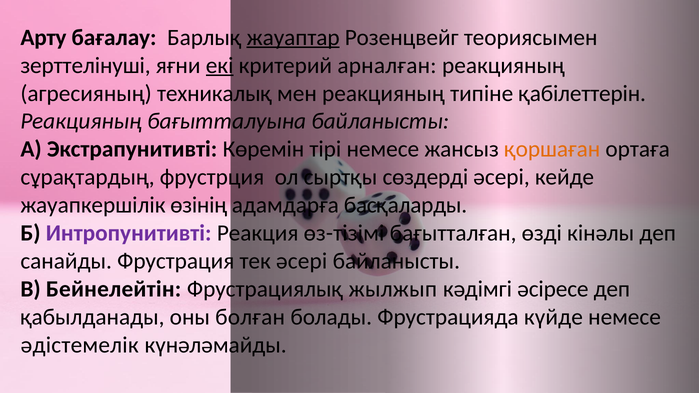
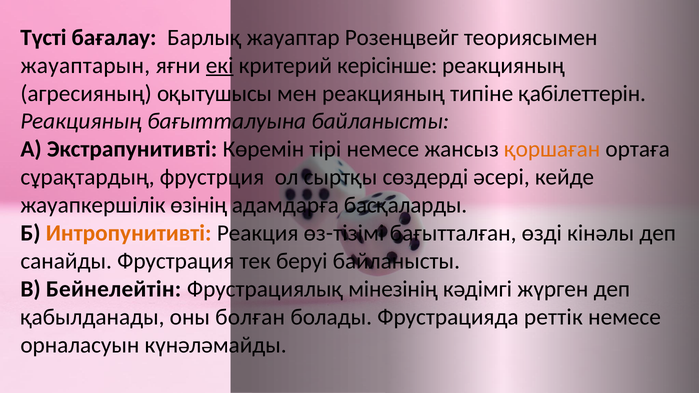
Арту: Арту -> Түсті
жауаптар underline: present -> none
зерттелінуші: зерттелінуші -> жауаптарын
арналған: арналған -> керісінше
техникалық: техникалық -> оқытушысы
Интропунитивті colour: purple -> orange
тек әсері: әсері -> беруі
жылжып: жылжып -> мінезінің
әсіресе: әсіресе -> жүрген
күйде: күйде -> реттік
әдістемелік: әдістемелік -> орналасуын
